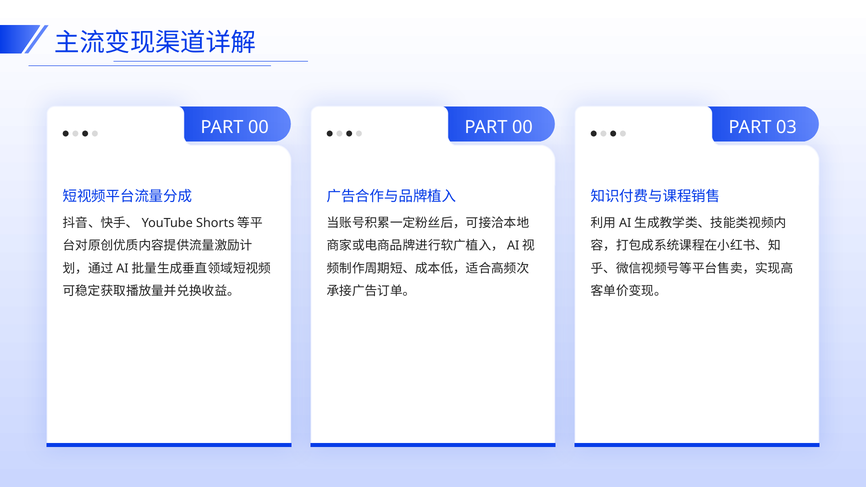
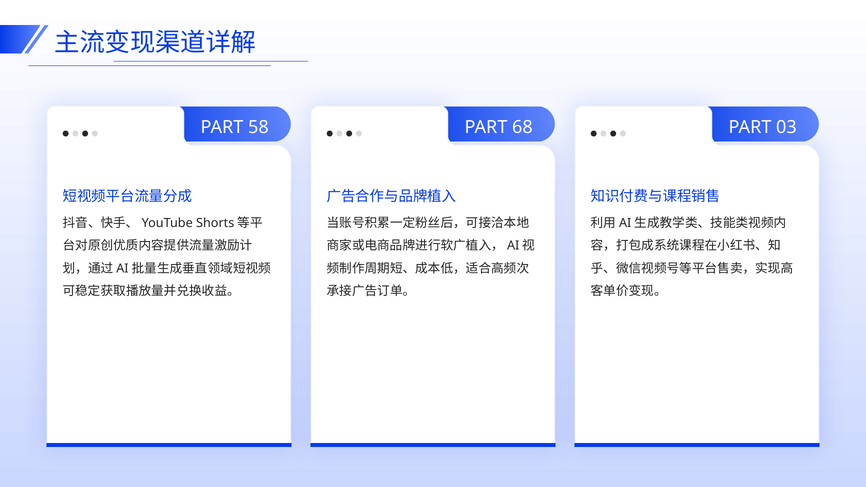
00 at (258, 127): 00 -> 58
00 at (522, 127): 00 -> 68
